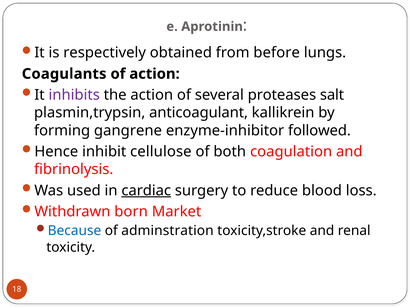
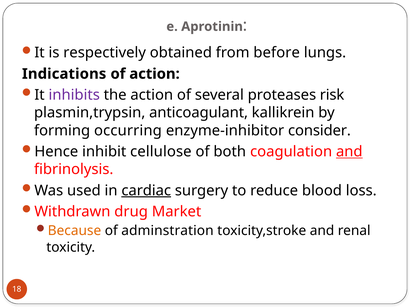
Coagulants: Coagulants -> Indications
salt: salt -> risk
gangrene: gangrene -> occurring
followed: followed -> consider
and at (349, 151) underline: none -> present
born: born -> drug
Because colour: blue -> orange
